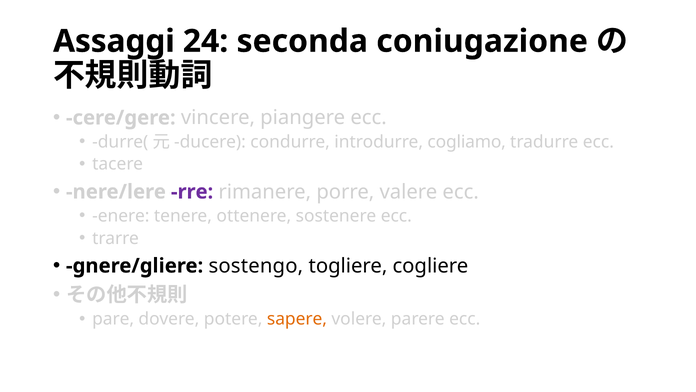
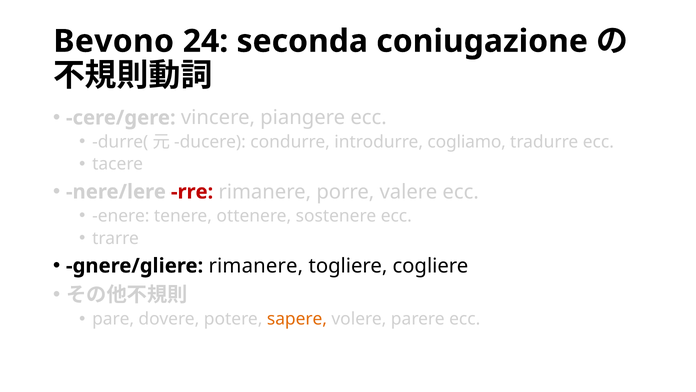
Assaggi: Assaggi -> Bevono
rre colour: purple -> red
gnere/gliere sostengo: sostengo -> rimanere
